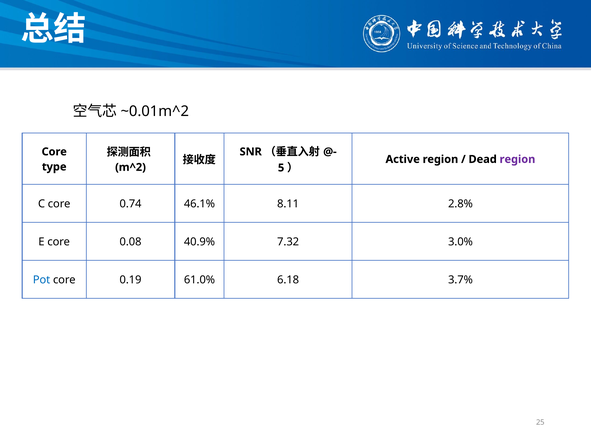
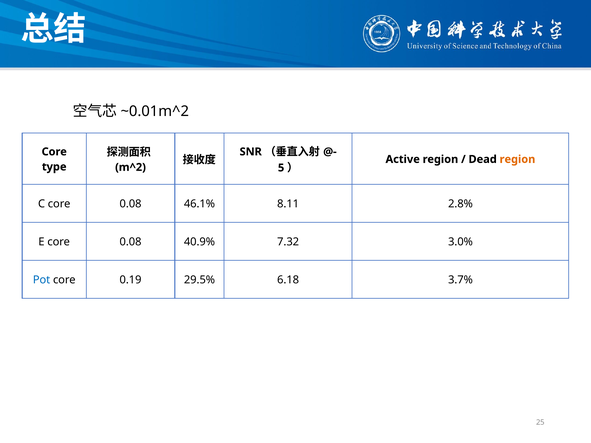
region at (517, 159) colour: purple -> orange
C core 0.74: 0.74 -> 0.08
61.0%: 61.0% -> 29.5%
